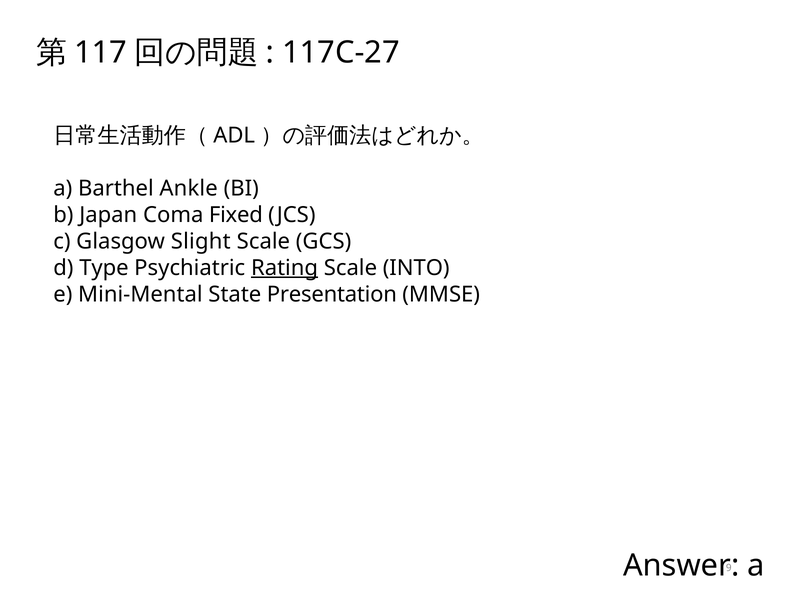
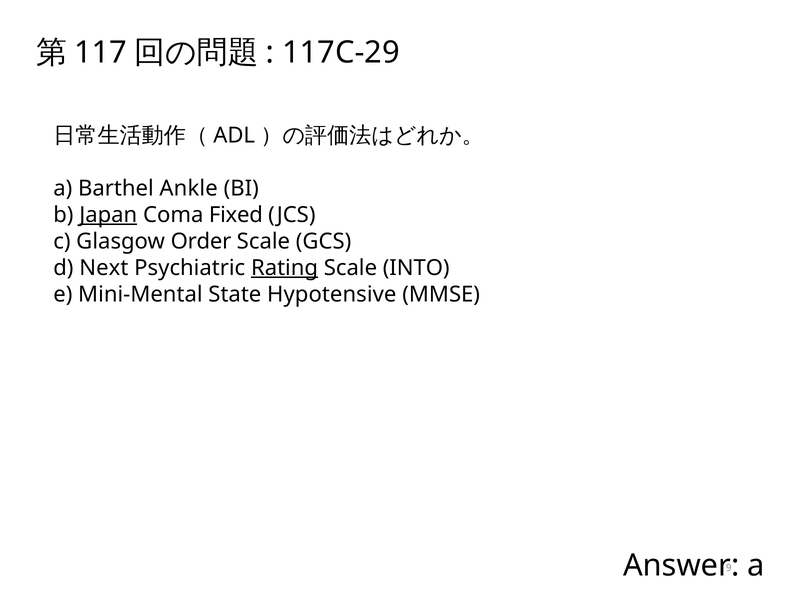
117C-27: 117C-27 -> 117C-29
Japan underline: none -> present
Slight: Slight -> Order
Type: Type -> Next
Presentation: Presentation -> Hypotensive
